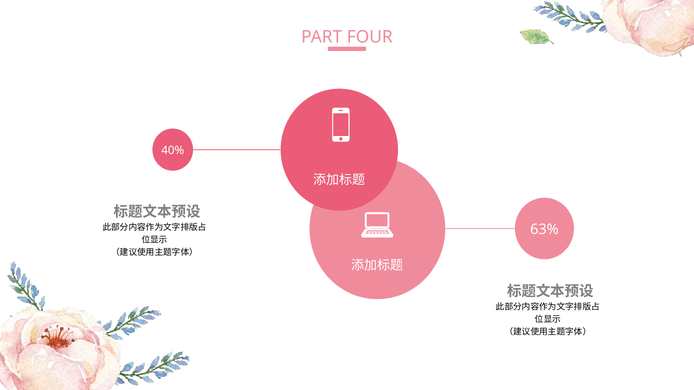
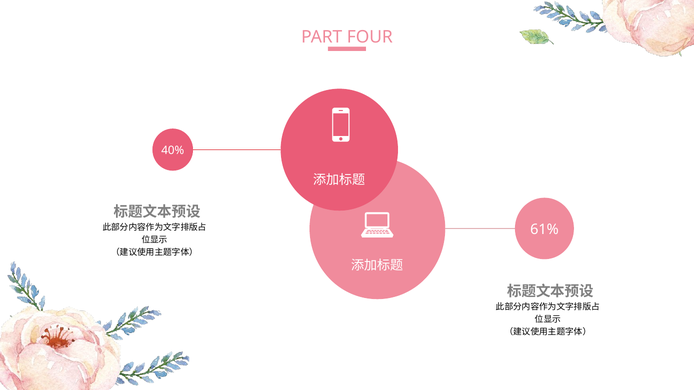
63%: 63% -> 61%
